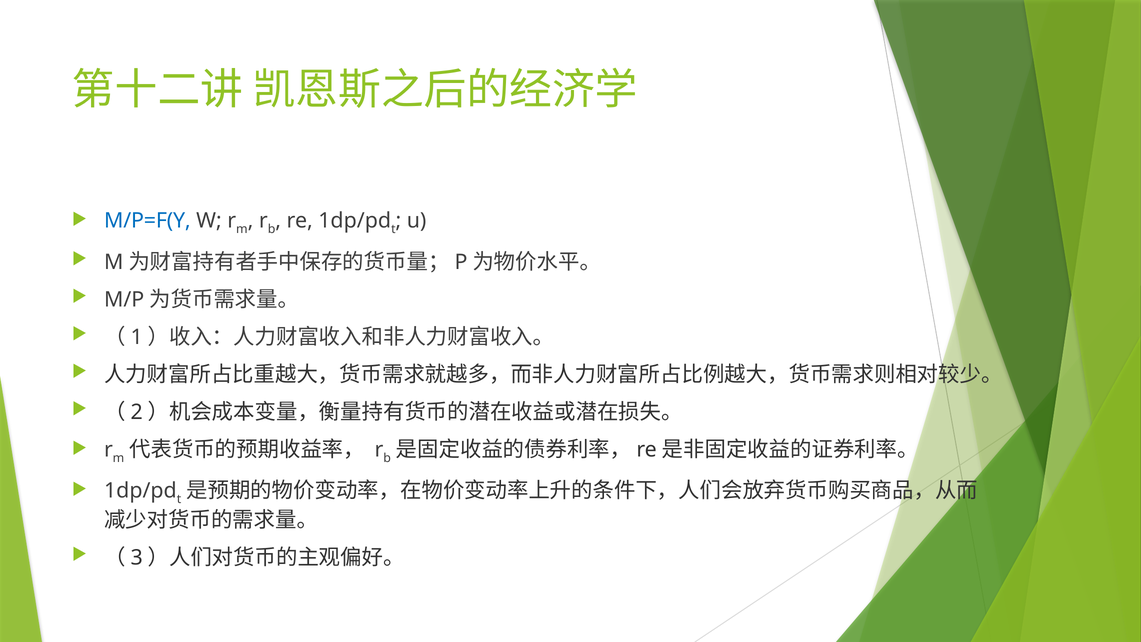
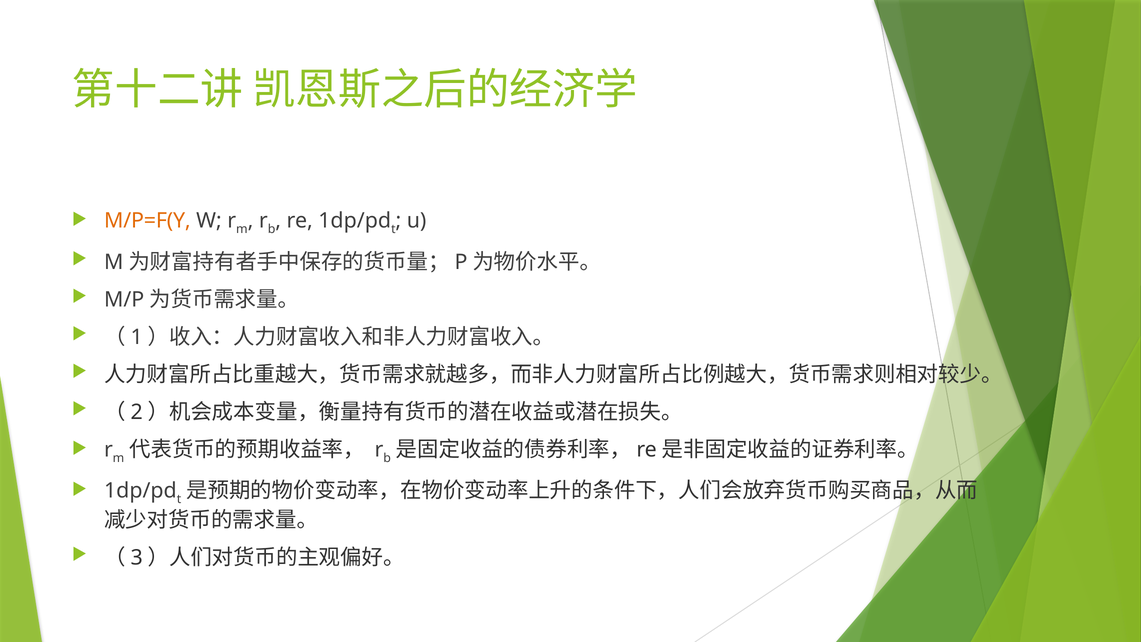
M/P=F(Y colour: blue -> orange
